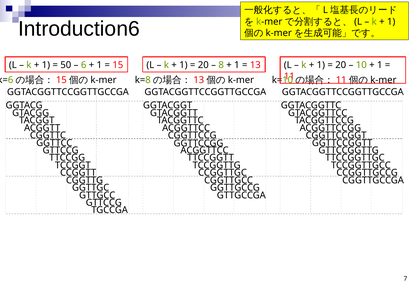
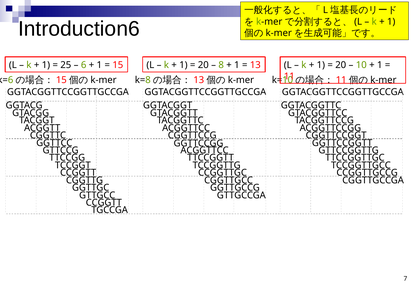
50: 50 -> 25
GTTCCG at (104, 202): GTTCCG -> CCGGTT
